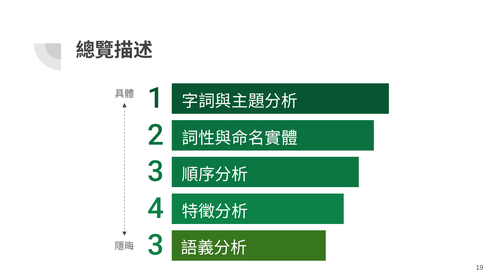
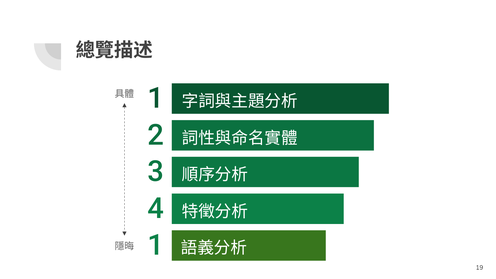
3 at (156, 245): 3 -> 1
